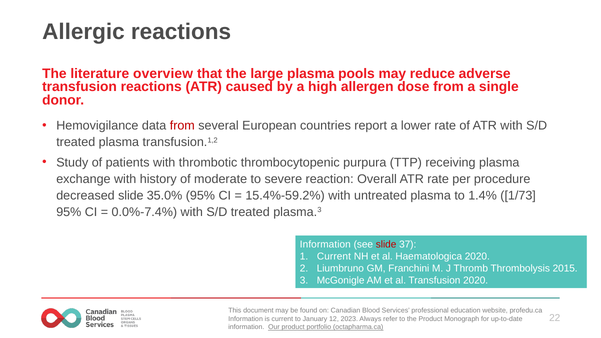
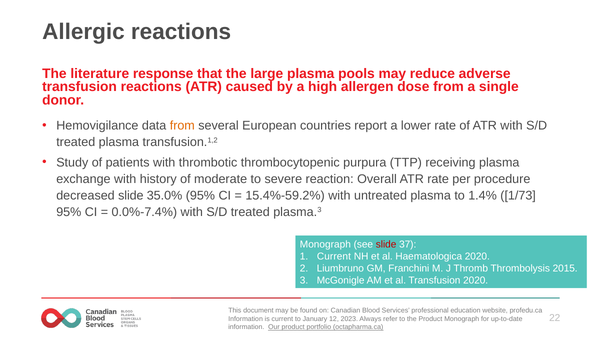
overview: overview -> response
from at (182, 126) colour: red -> orange
Information at (325, 245): Information -> Monograph
